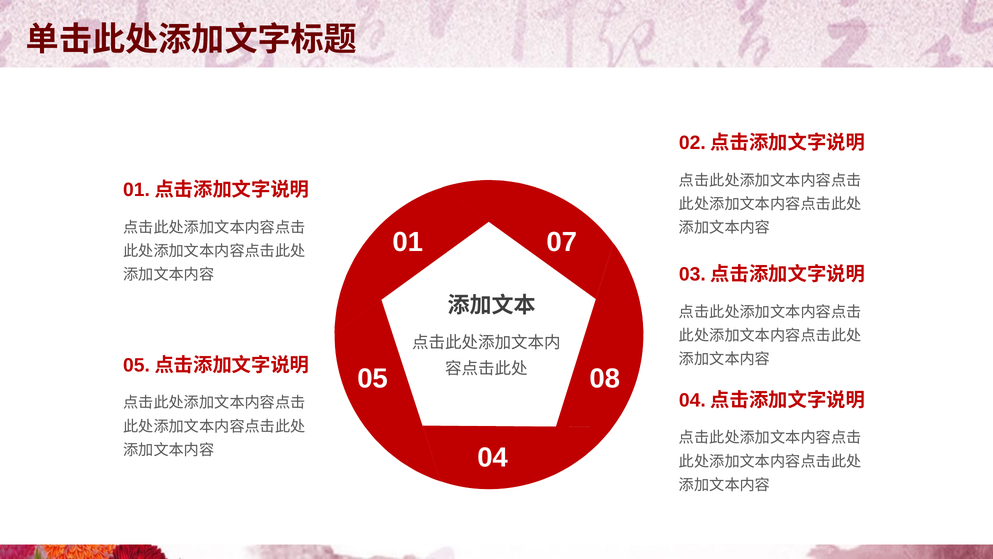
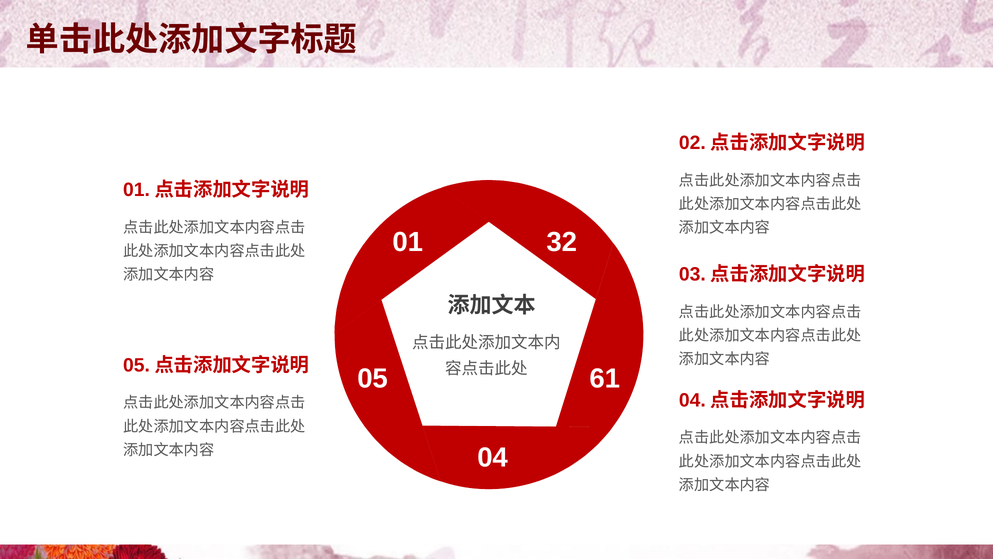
07: 07 -> 32
08: 08 -> 61
